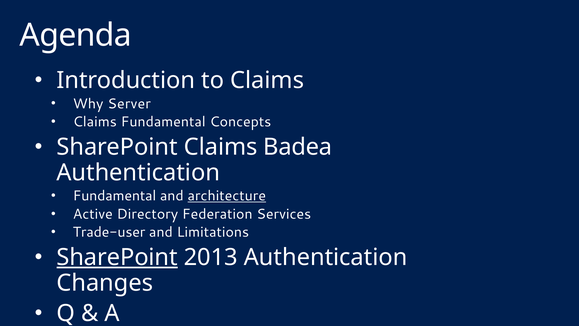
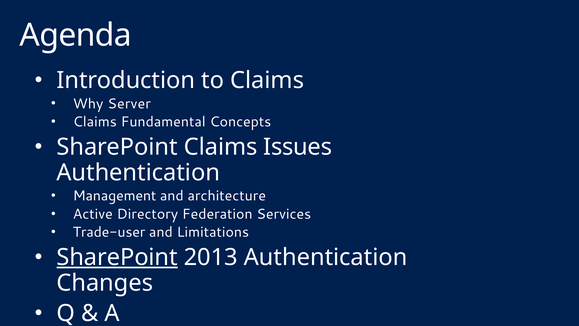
Badea: Badea -> Issues
Fundamental at (114, 196): Fundamental -> Management
architecture underline: present -> none
